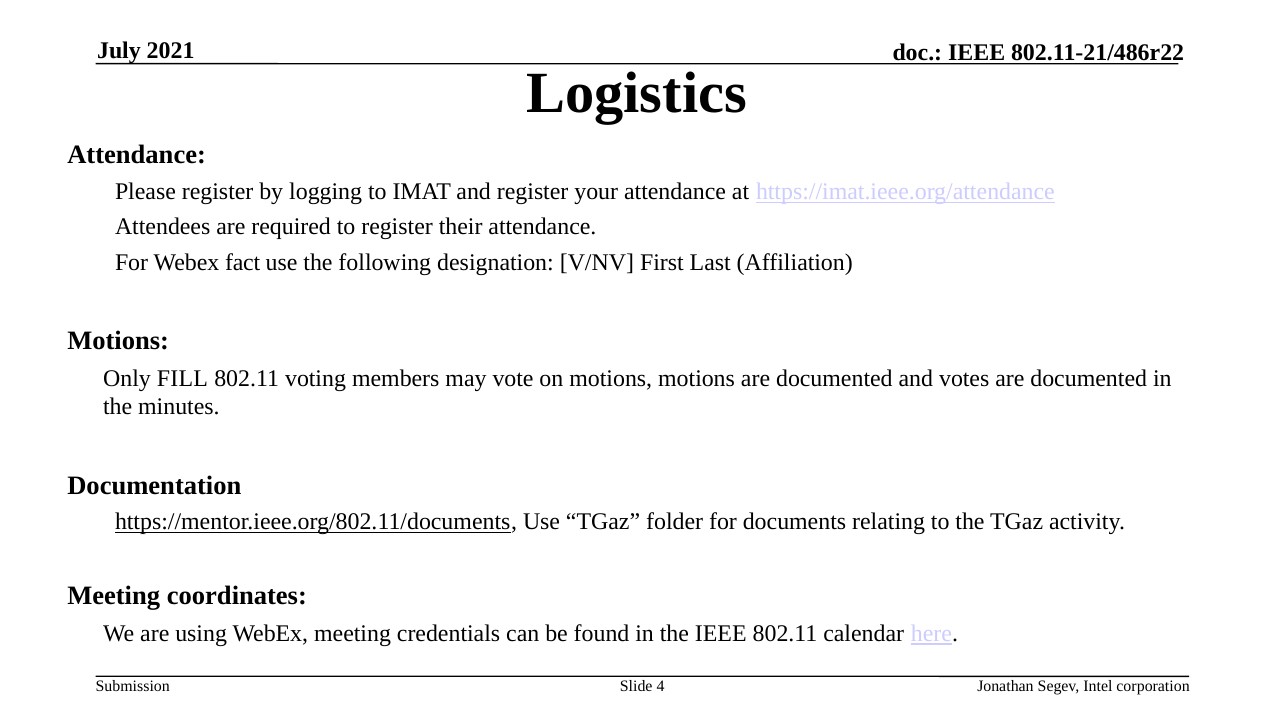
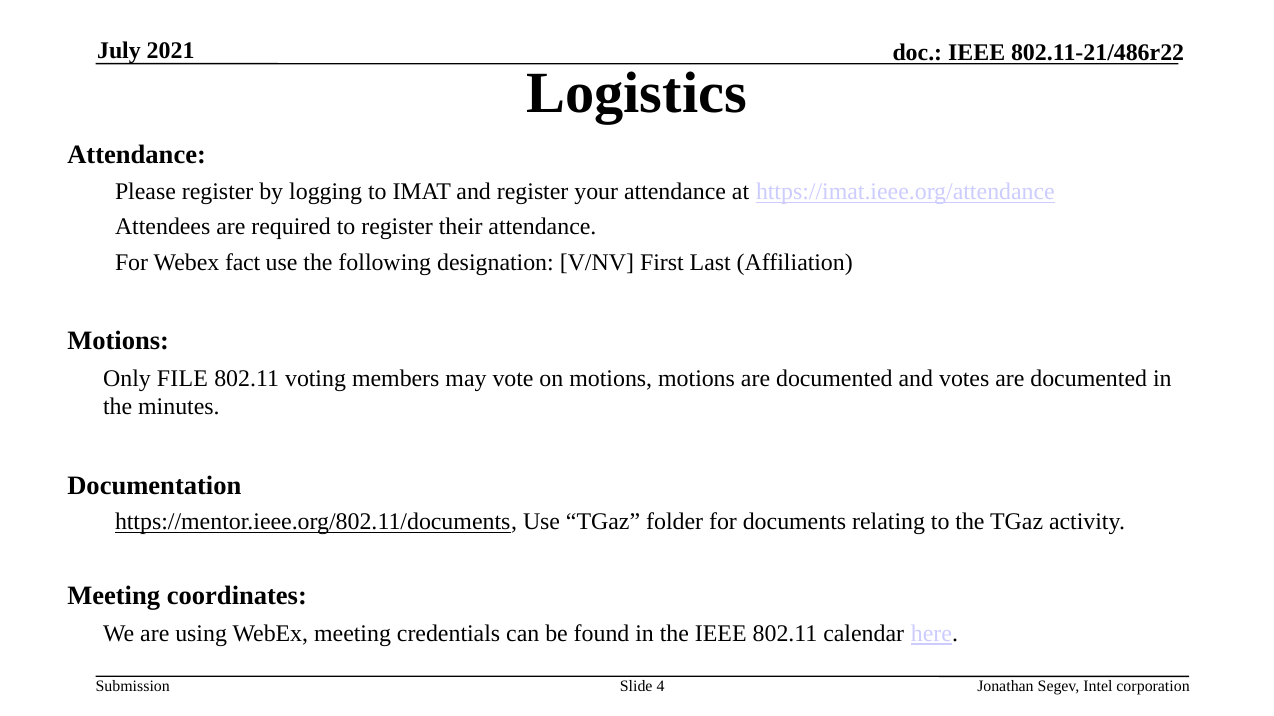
FILL: FILL -> FILE
